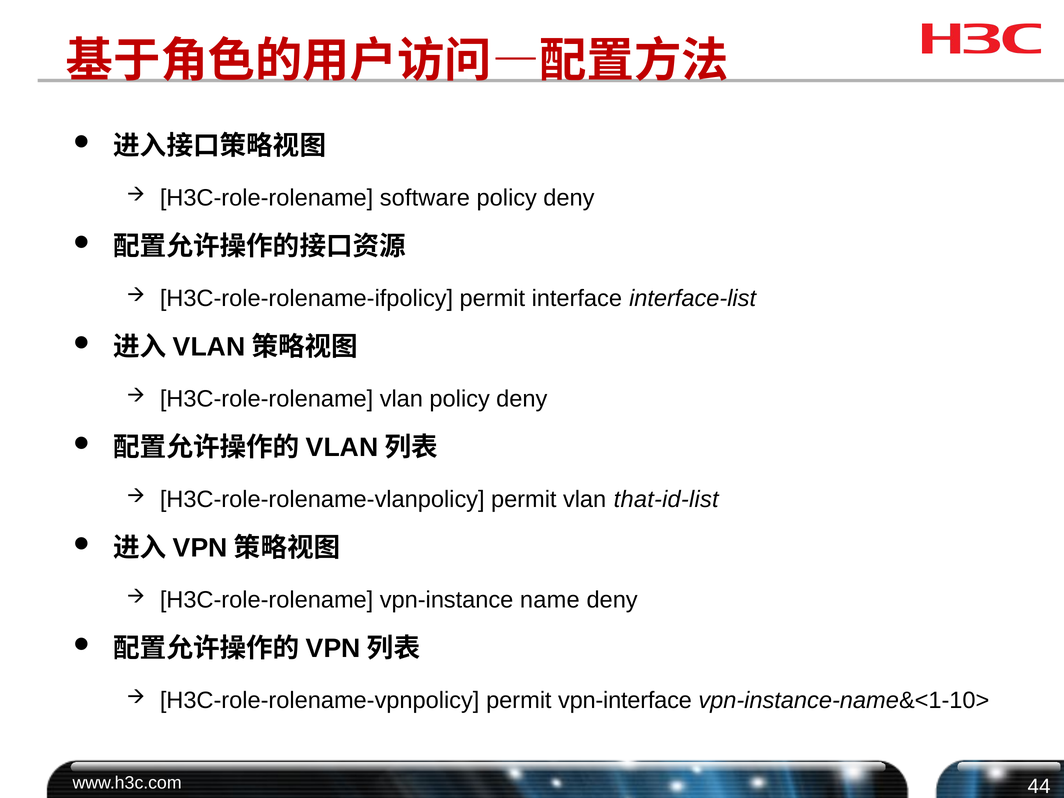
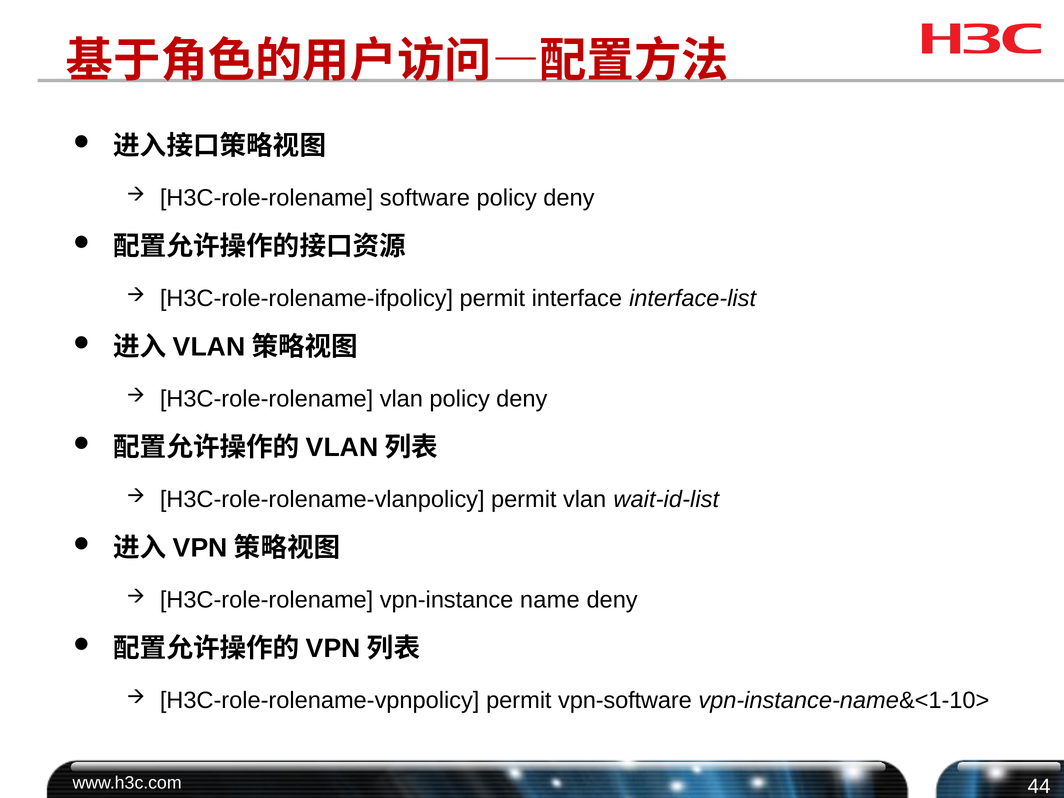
that-id-list: that-id-list -> wait-id-list
vpn-interface: vpn-interface -> vpn-software
